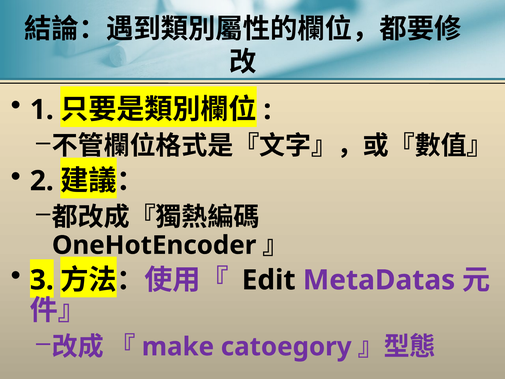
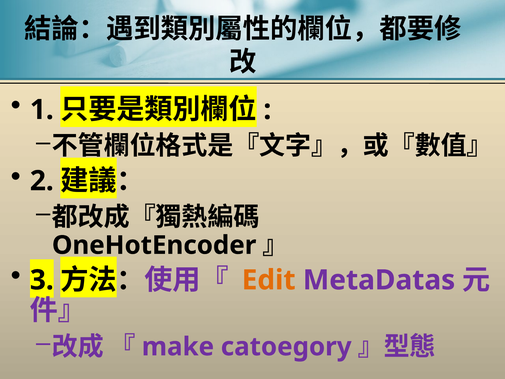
Edit colour: black -> orange
